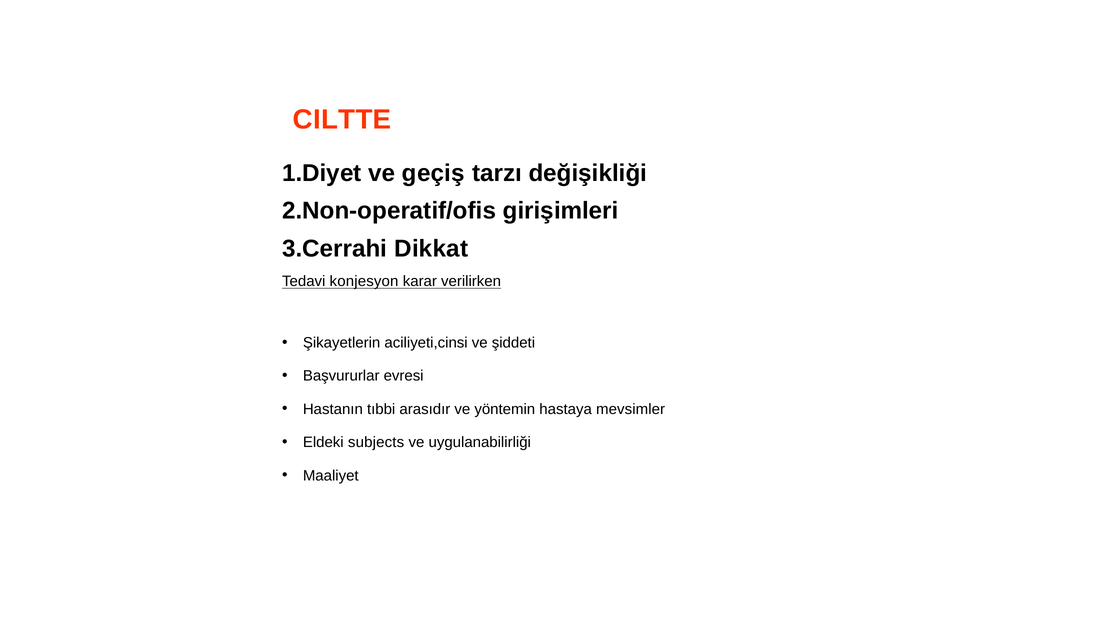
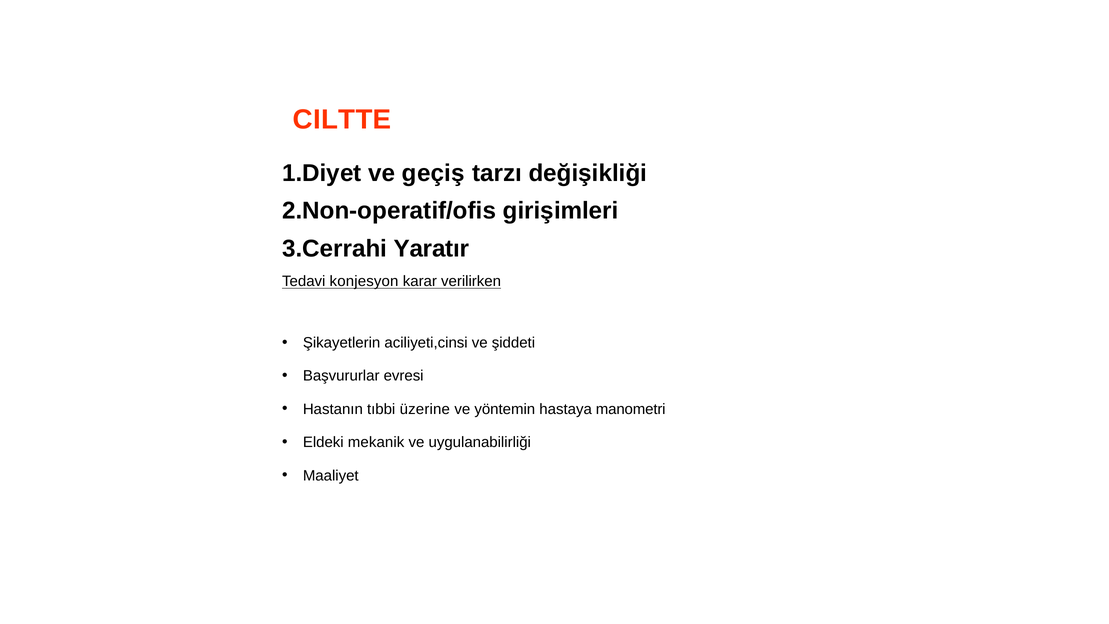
Dikkat: Dikkat -> Yaratır
arasıdır: arasıdır -> üzerine
mevsimler: mevsimler -> manometri
subjects: subjects -> mekanik
